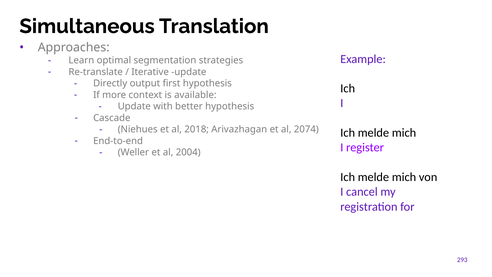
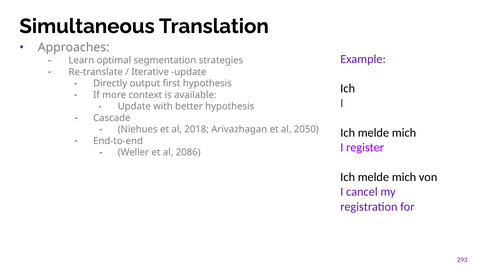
2074: 2074 -> 2050
2004: 2004 -> 2086
